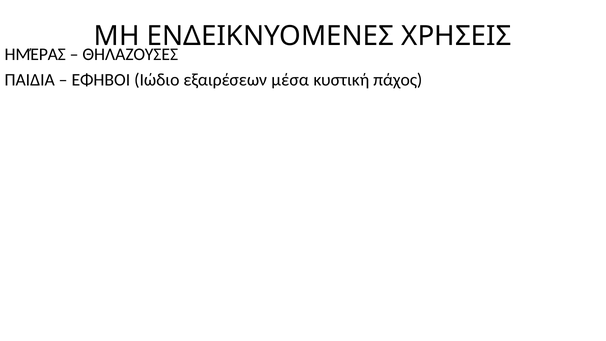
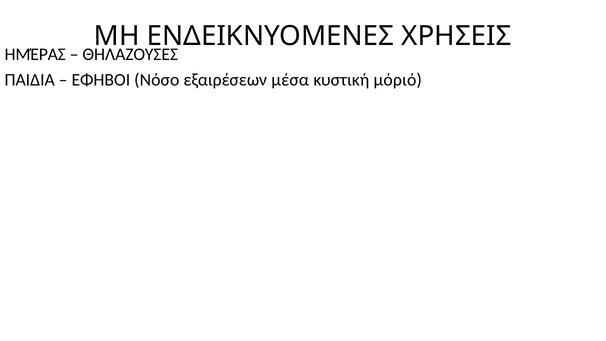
Ιώδιο: Ιώδιο -> Νόσο
πάχος: πάχος -> μόριό
